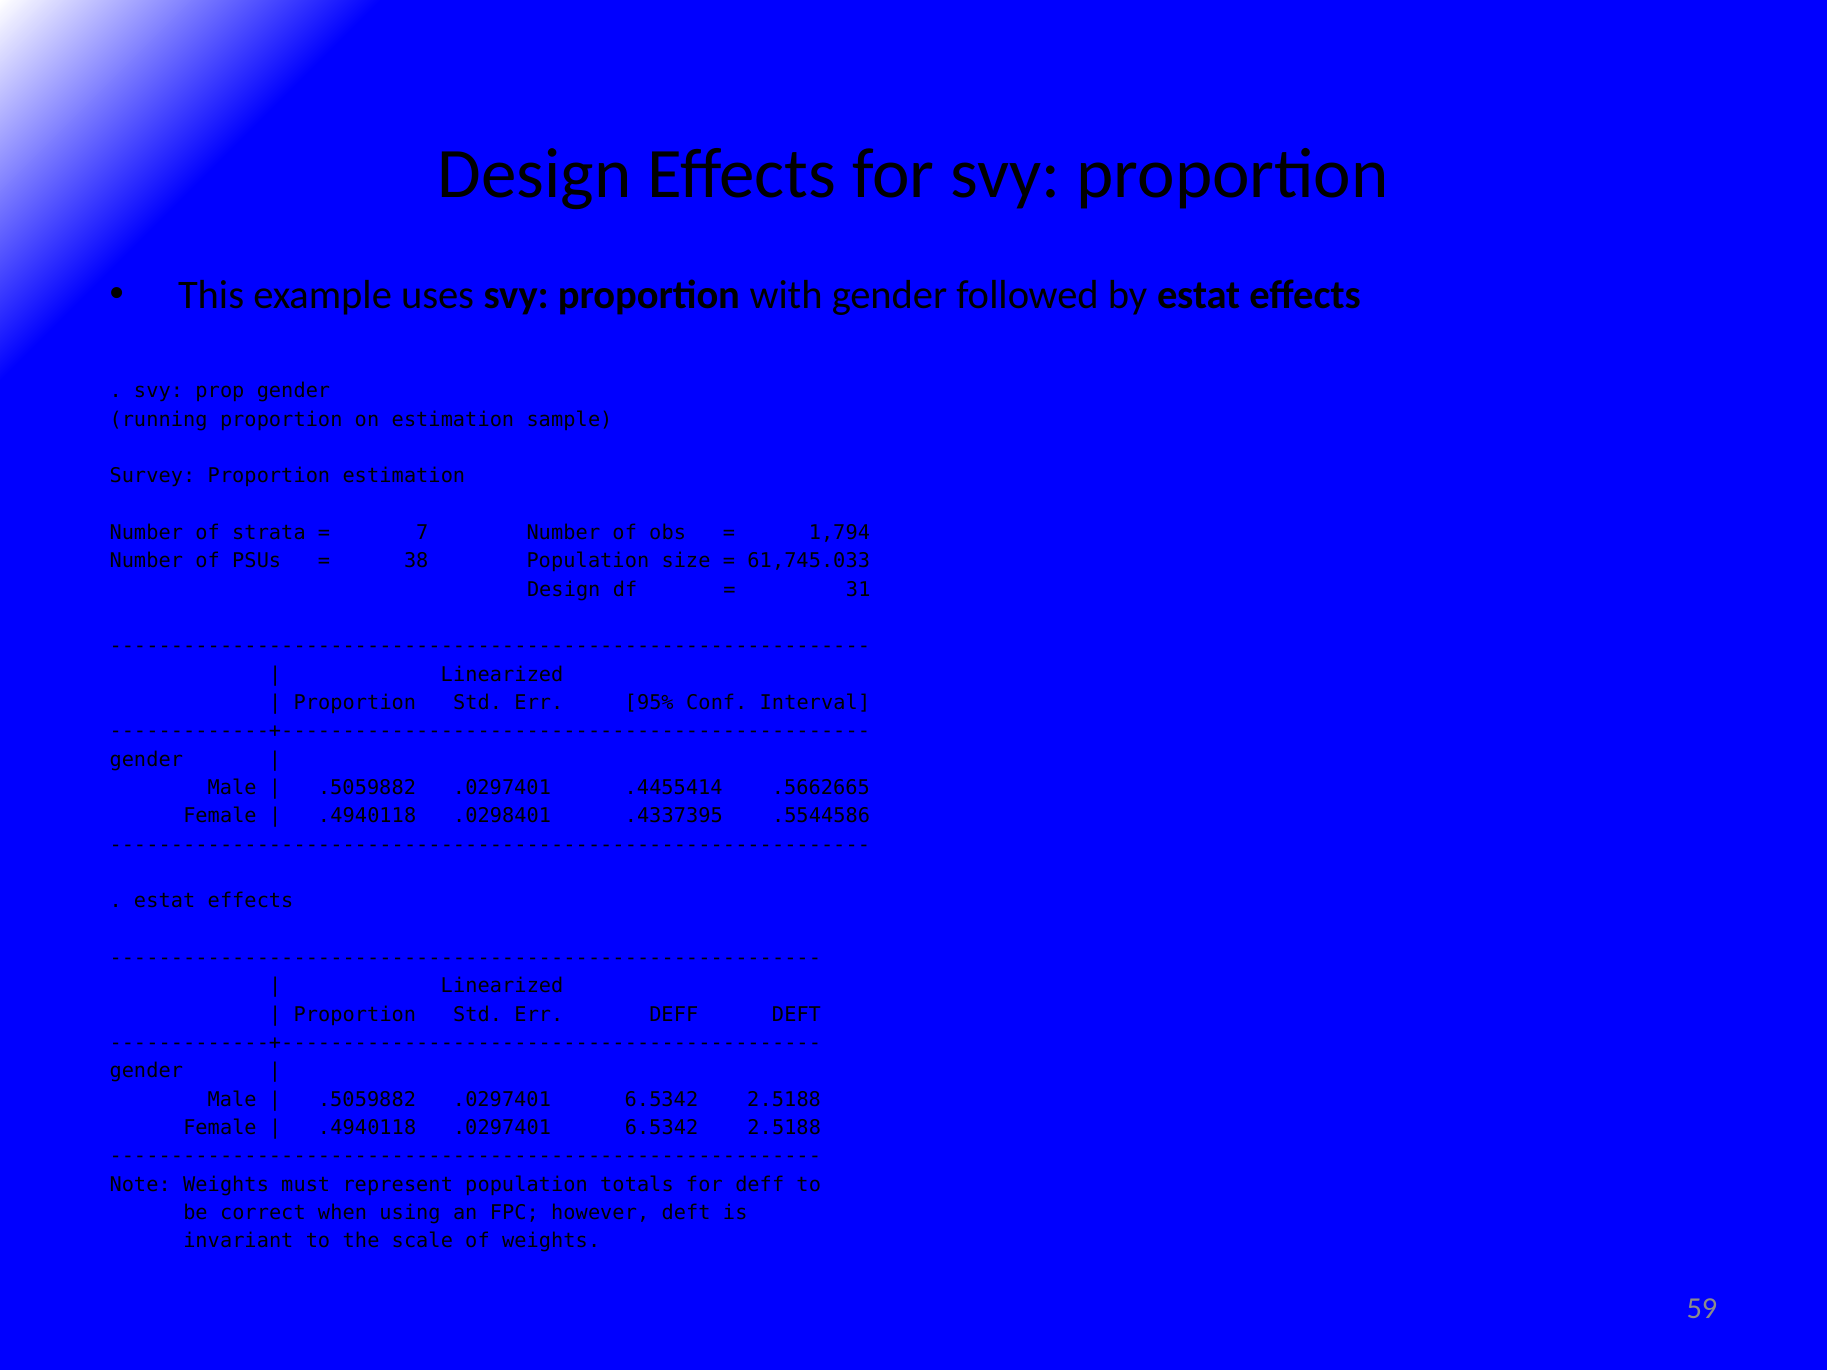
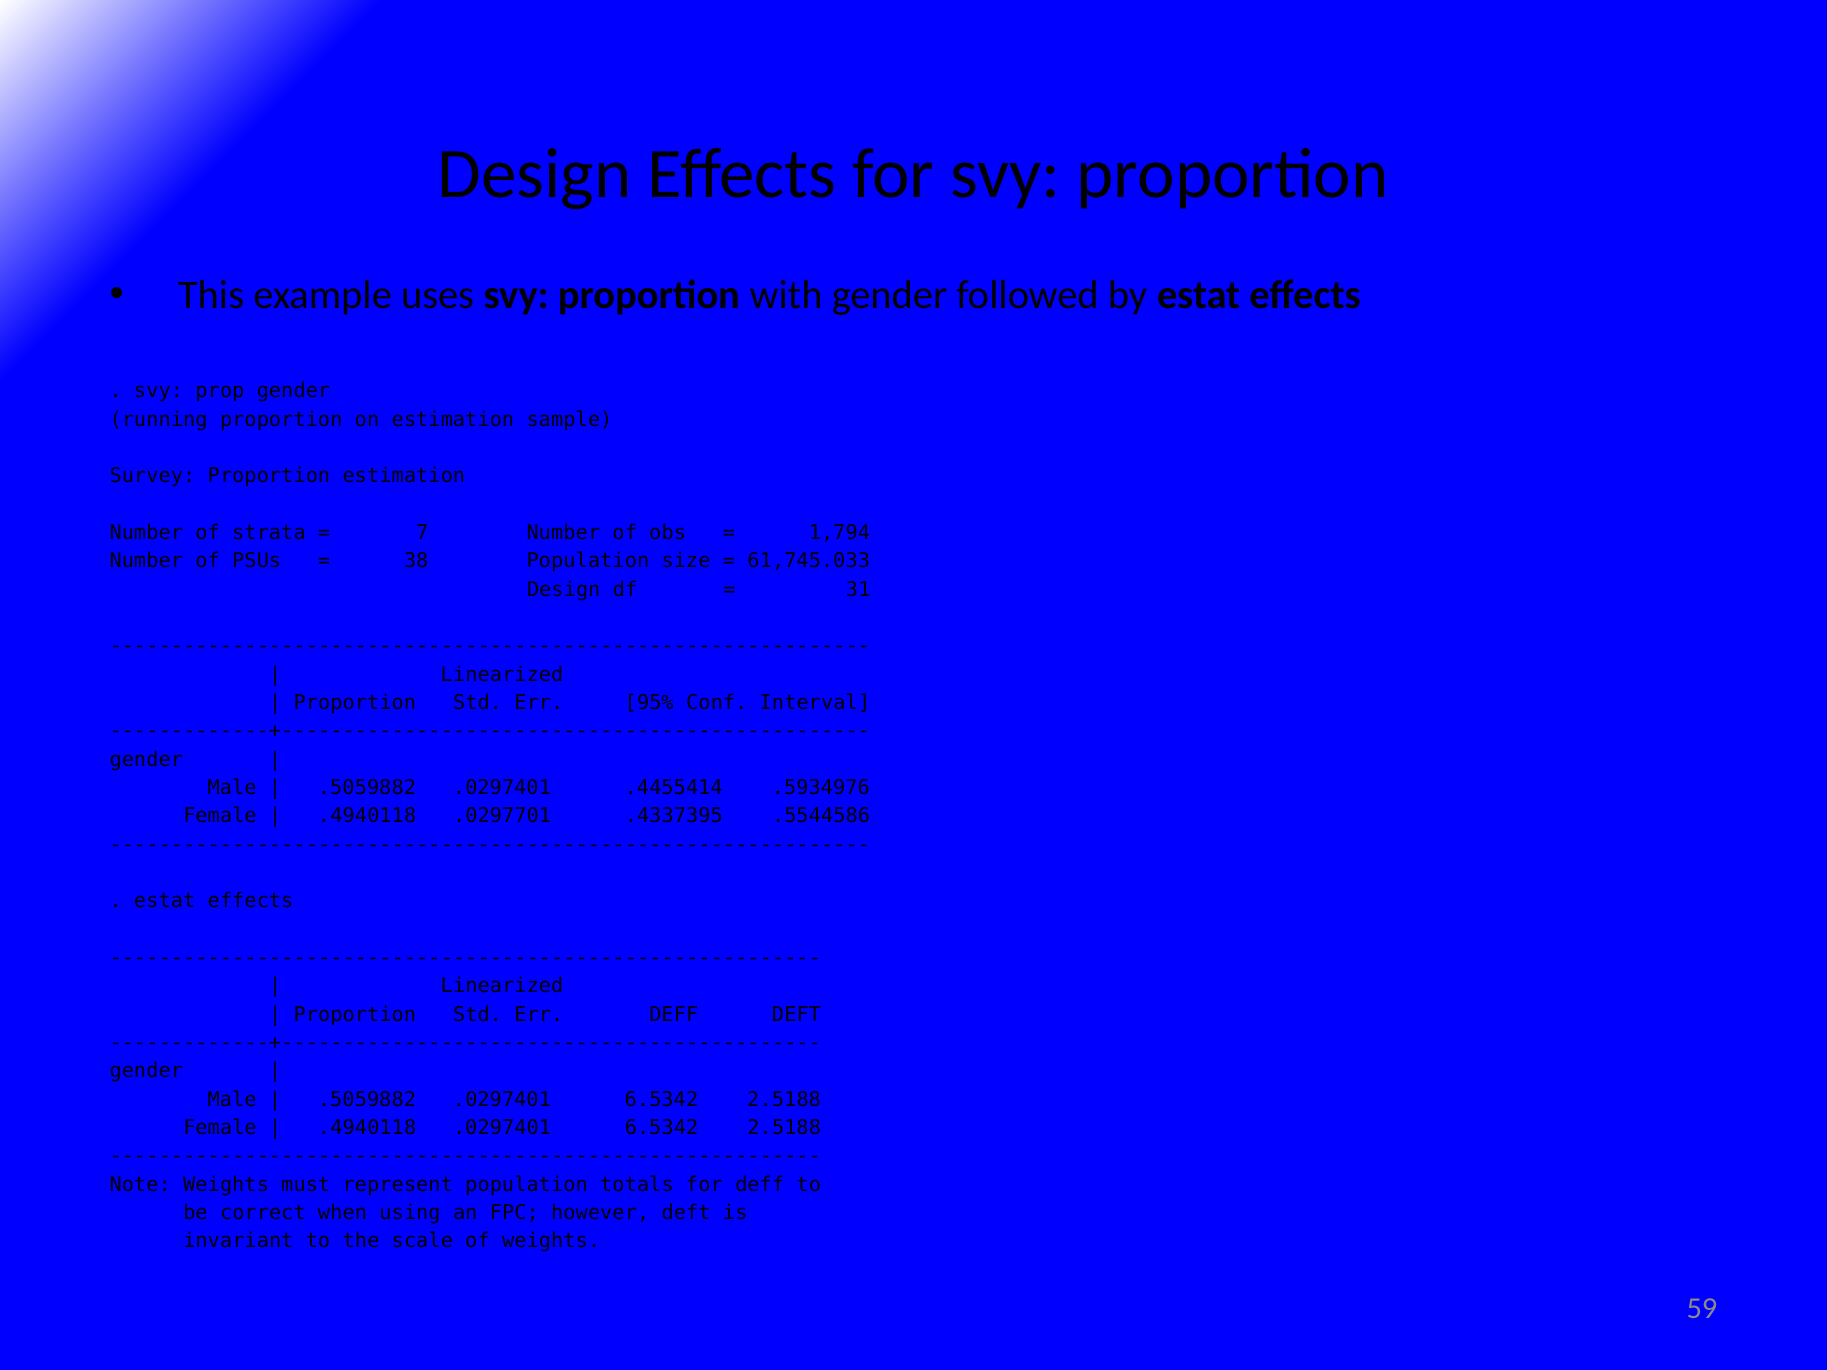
.5662665: .5662665 -> .5934976
.0298401: .0298401 -> .0297701
